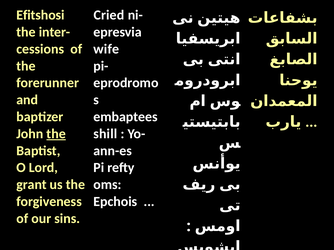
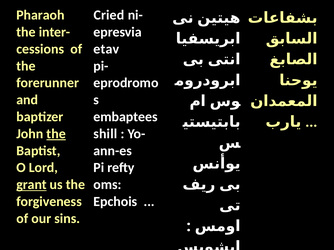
Efitshosi: Efitshosi -> Pharaoh
wife: wife -> etav
grant underline: none -> present
